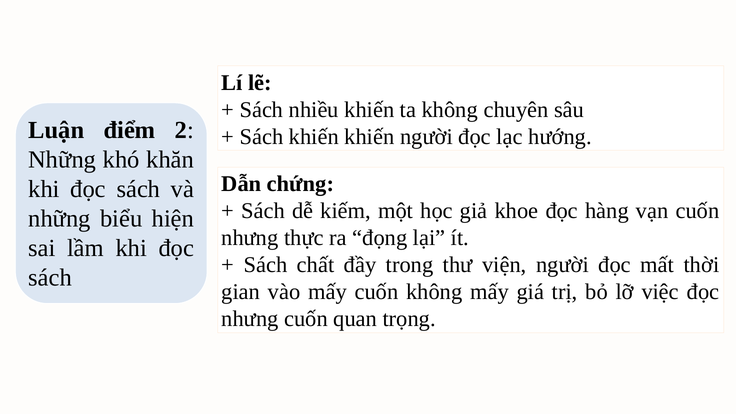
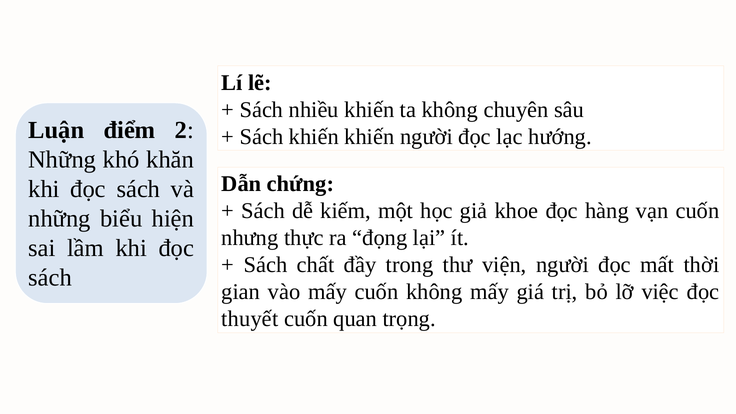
nhưng at (250, 319): nhưng -> thuyết
